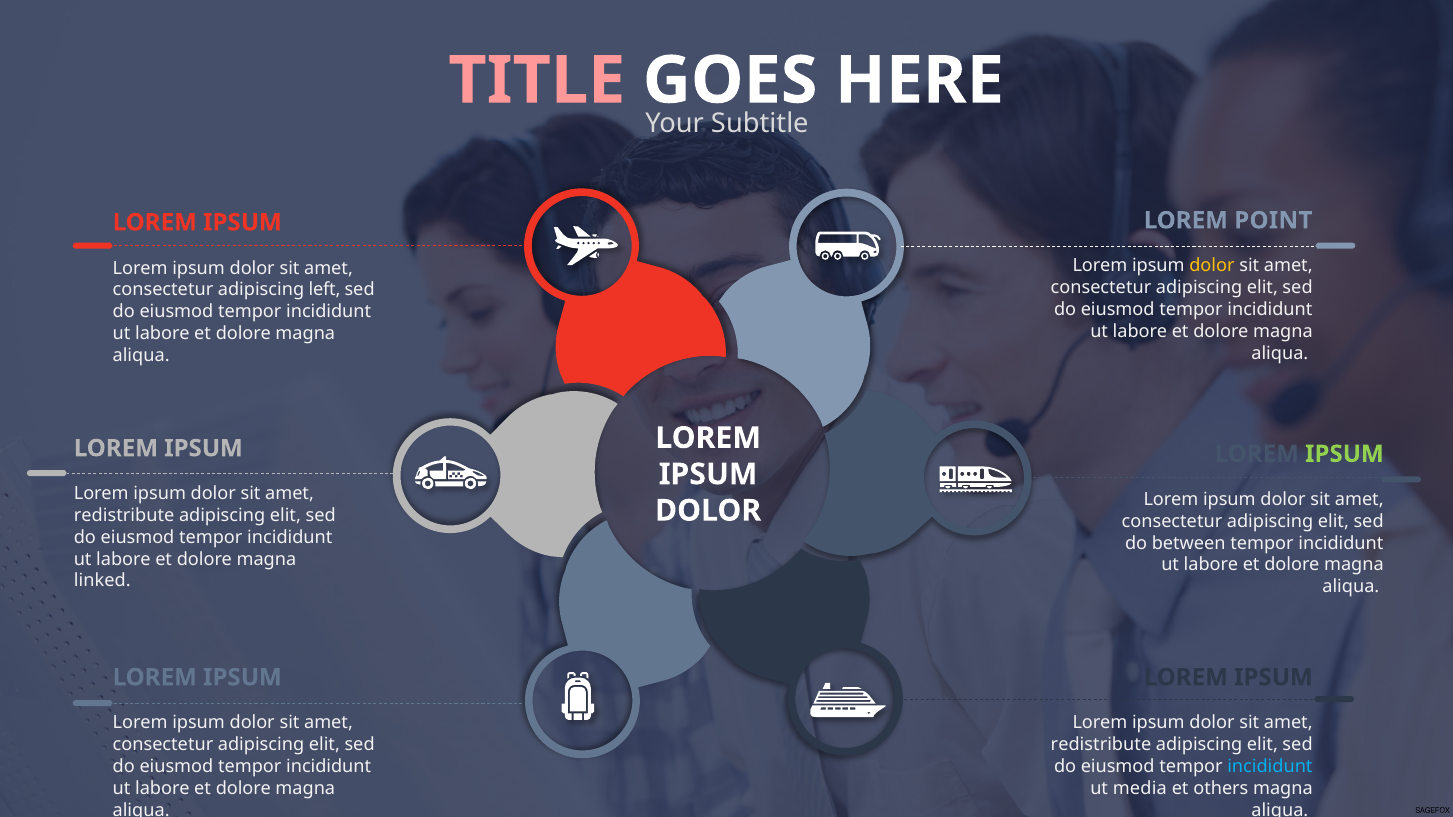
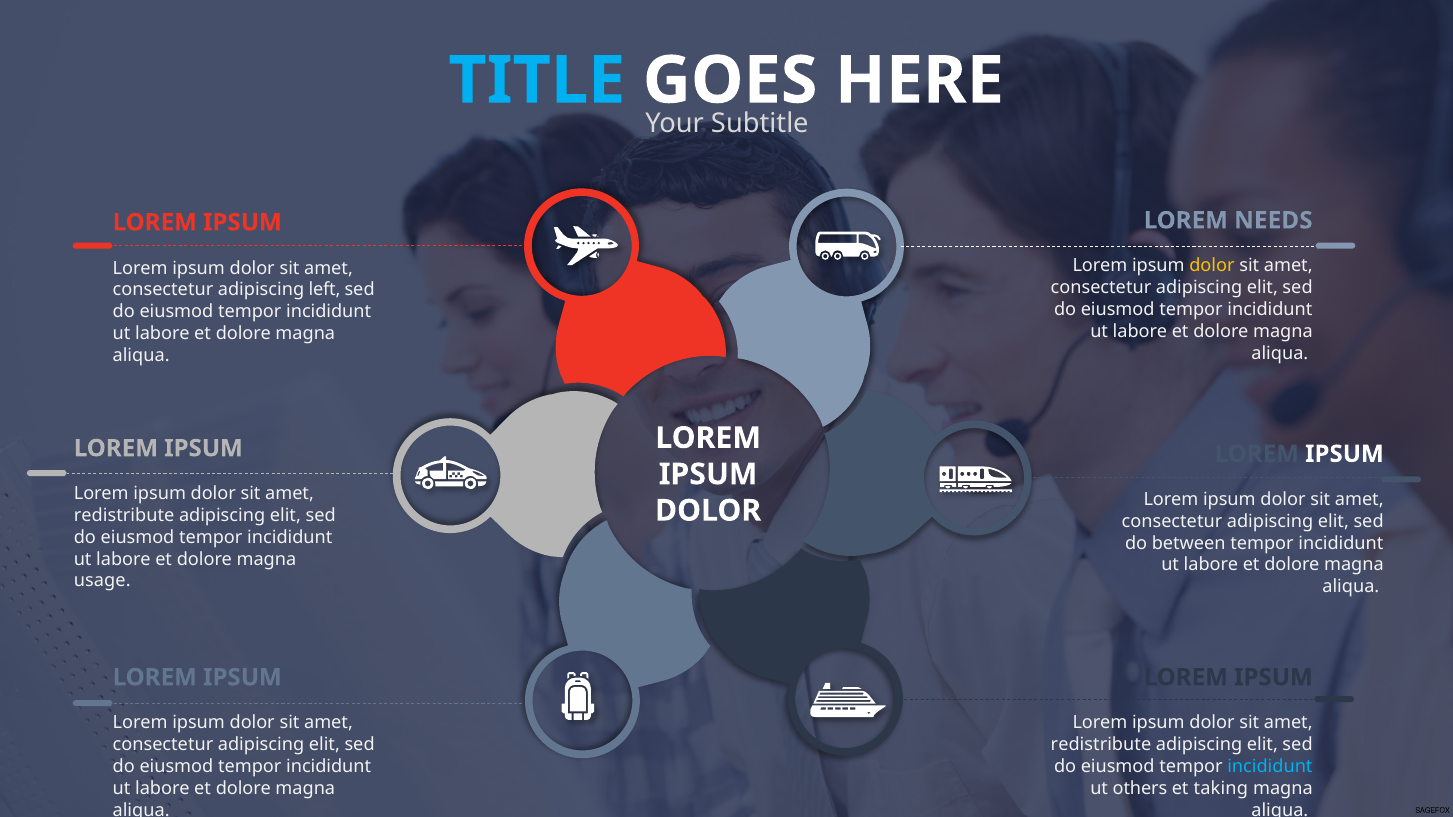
TITLE colour: pink -> light blue
POINT: POINT -> NEEDS
IPSUM at (1344, 454) colour: light green -> white
linked: linked -> usage
media: media -> others
others: others -> taking
